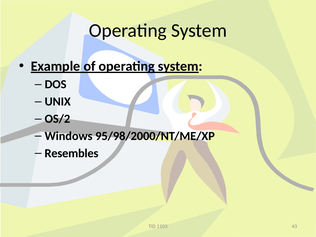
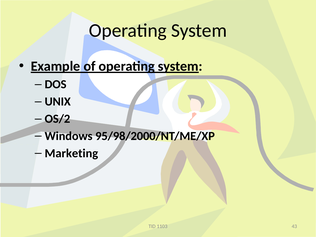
Resembles: Resembles -> Marketing
